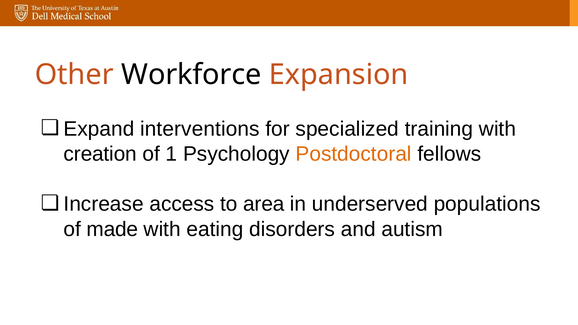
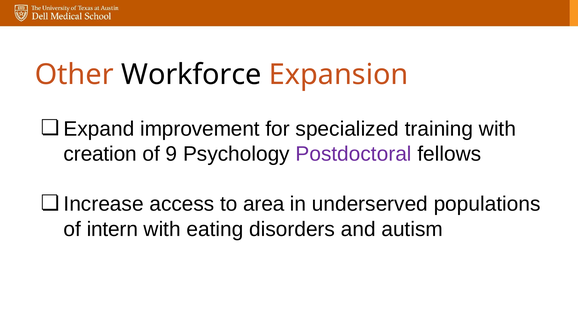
interventions: interventions -> improvement
1: 1 -> 9
Postdoctoral colour: orange -> purple
made: made -> intern
